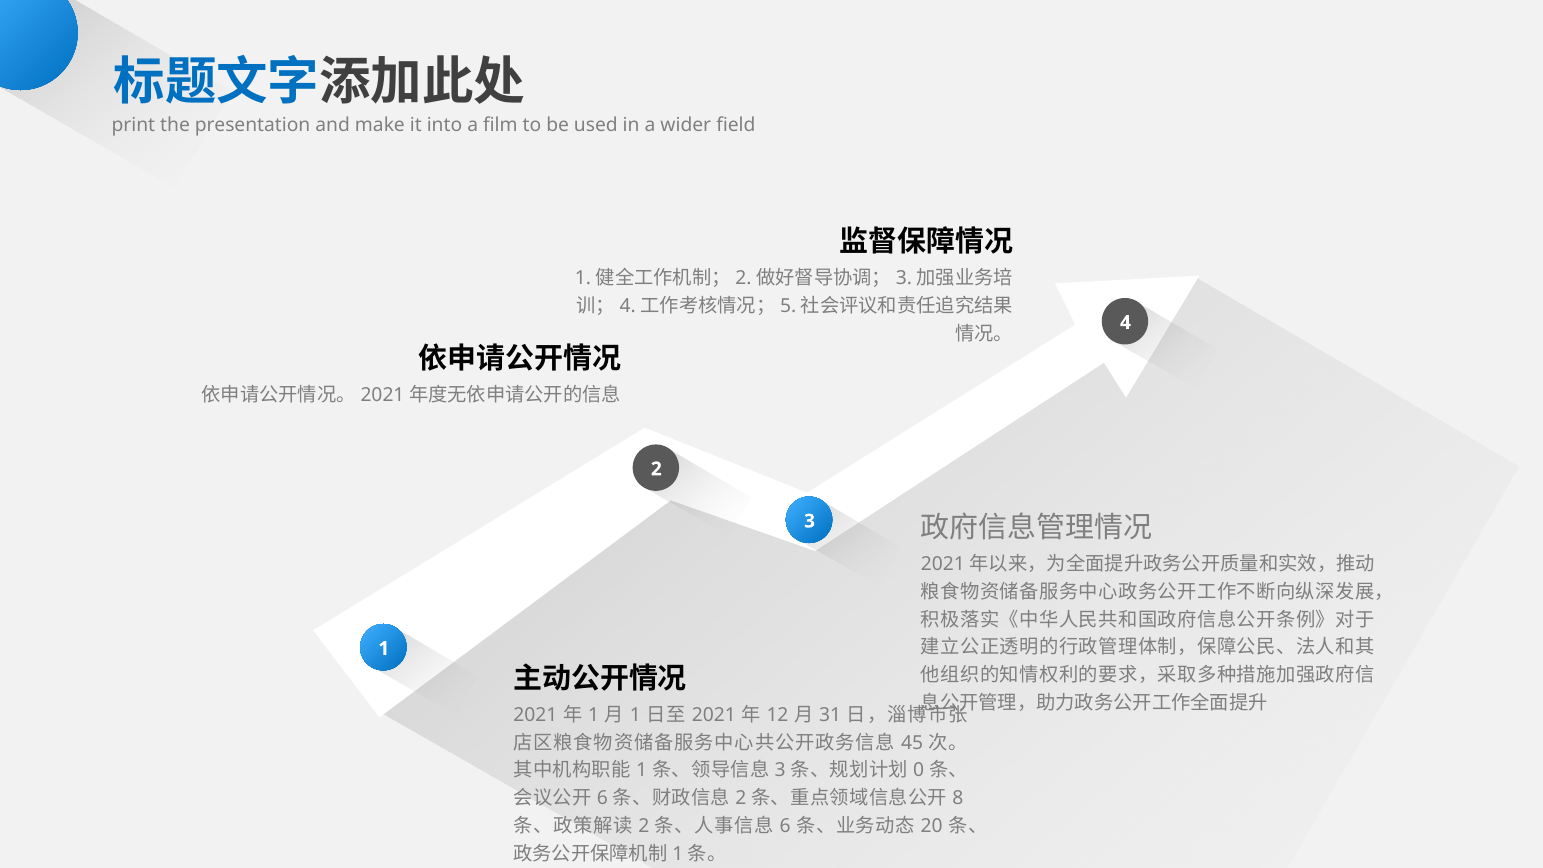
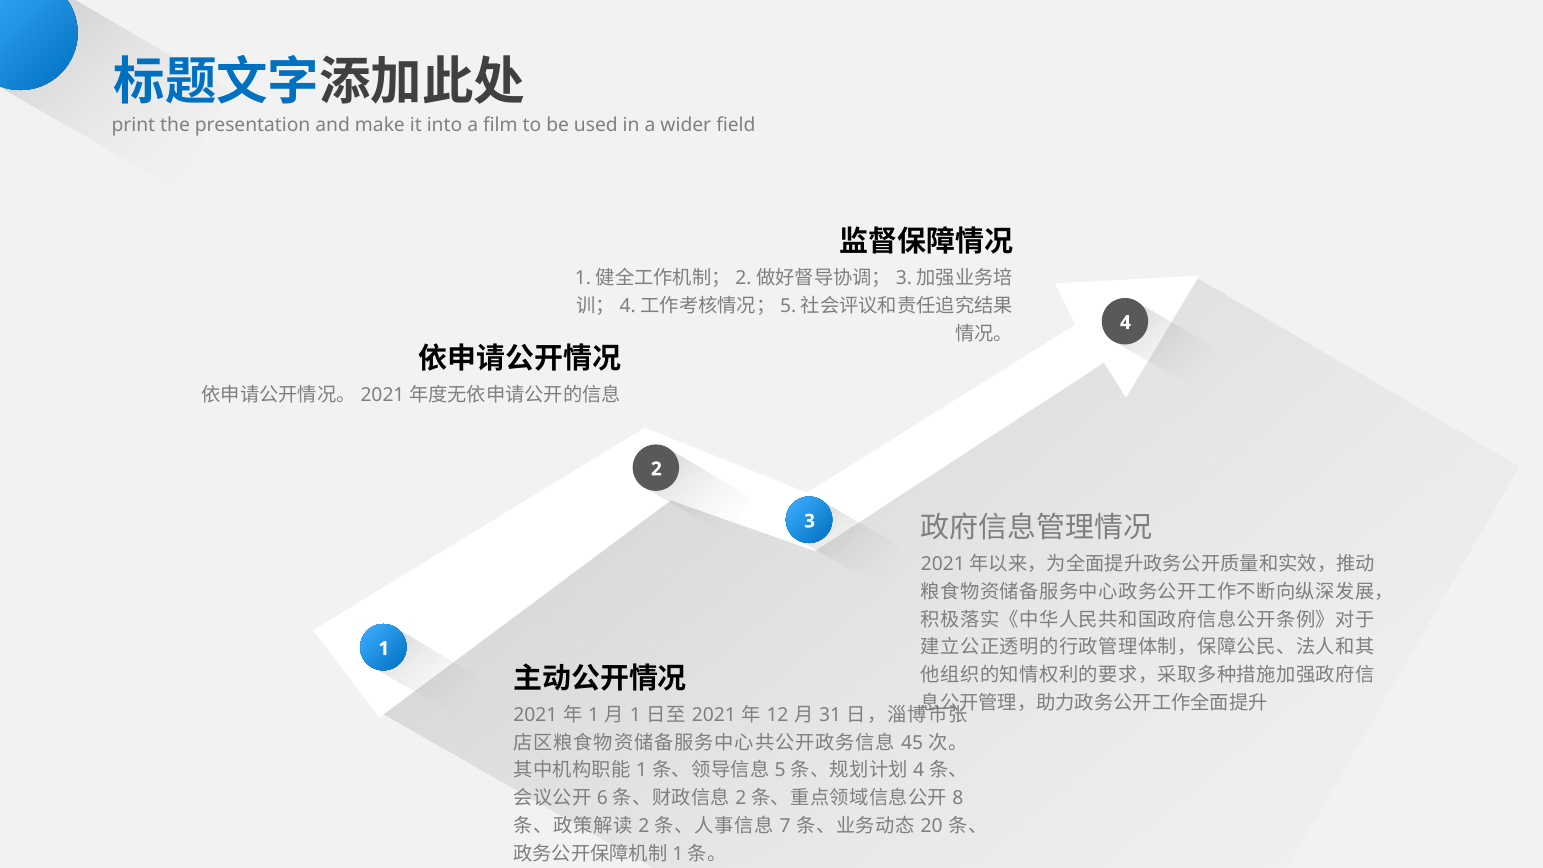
3 at (780, 770): 3 -> 5
0 at (919, 770): 0 -> 4
6 at (785, 826): 6 -> 7
